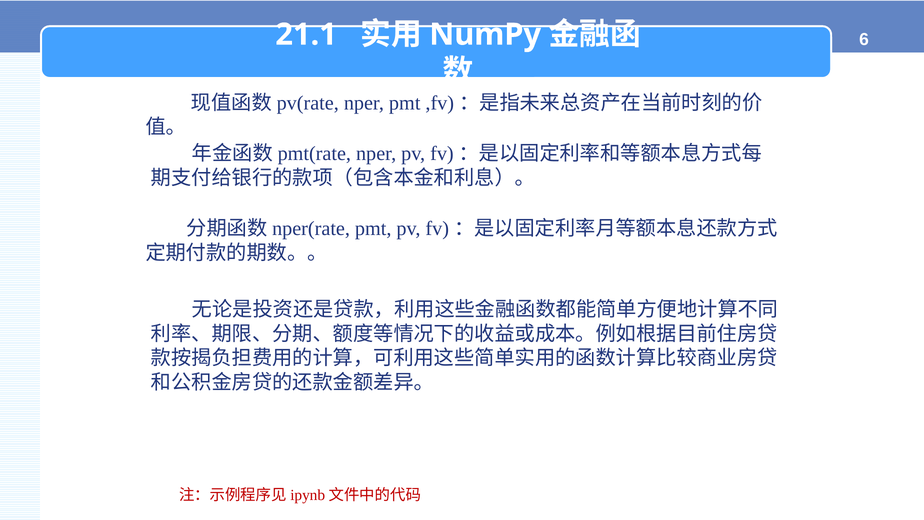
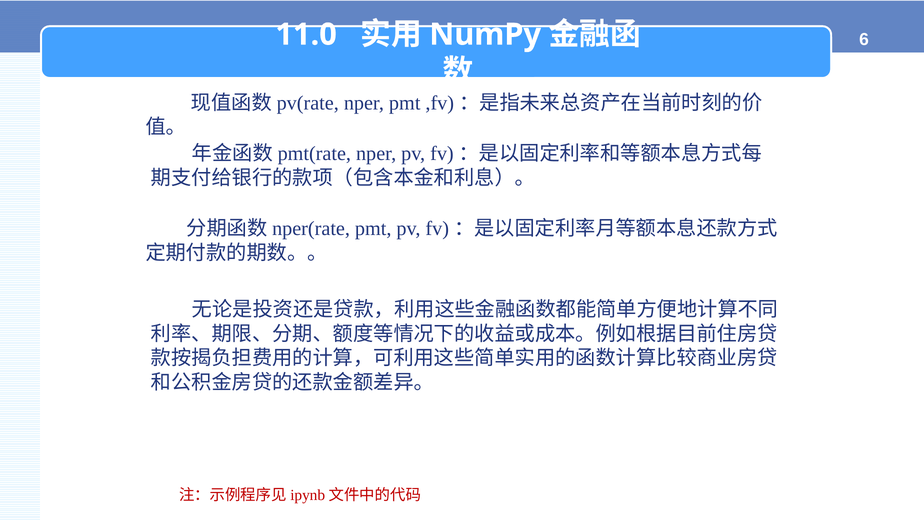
21.1: 21.1 -> 11.0
